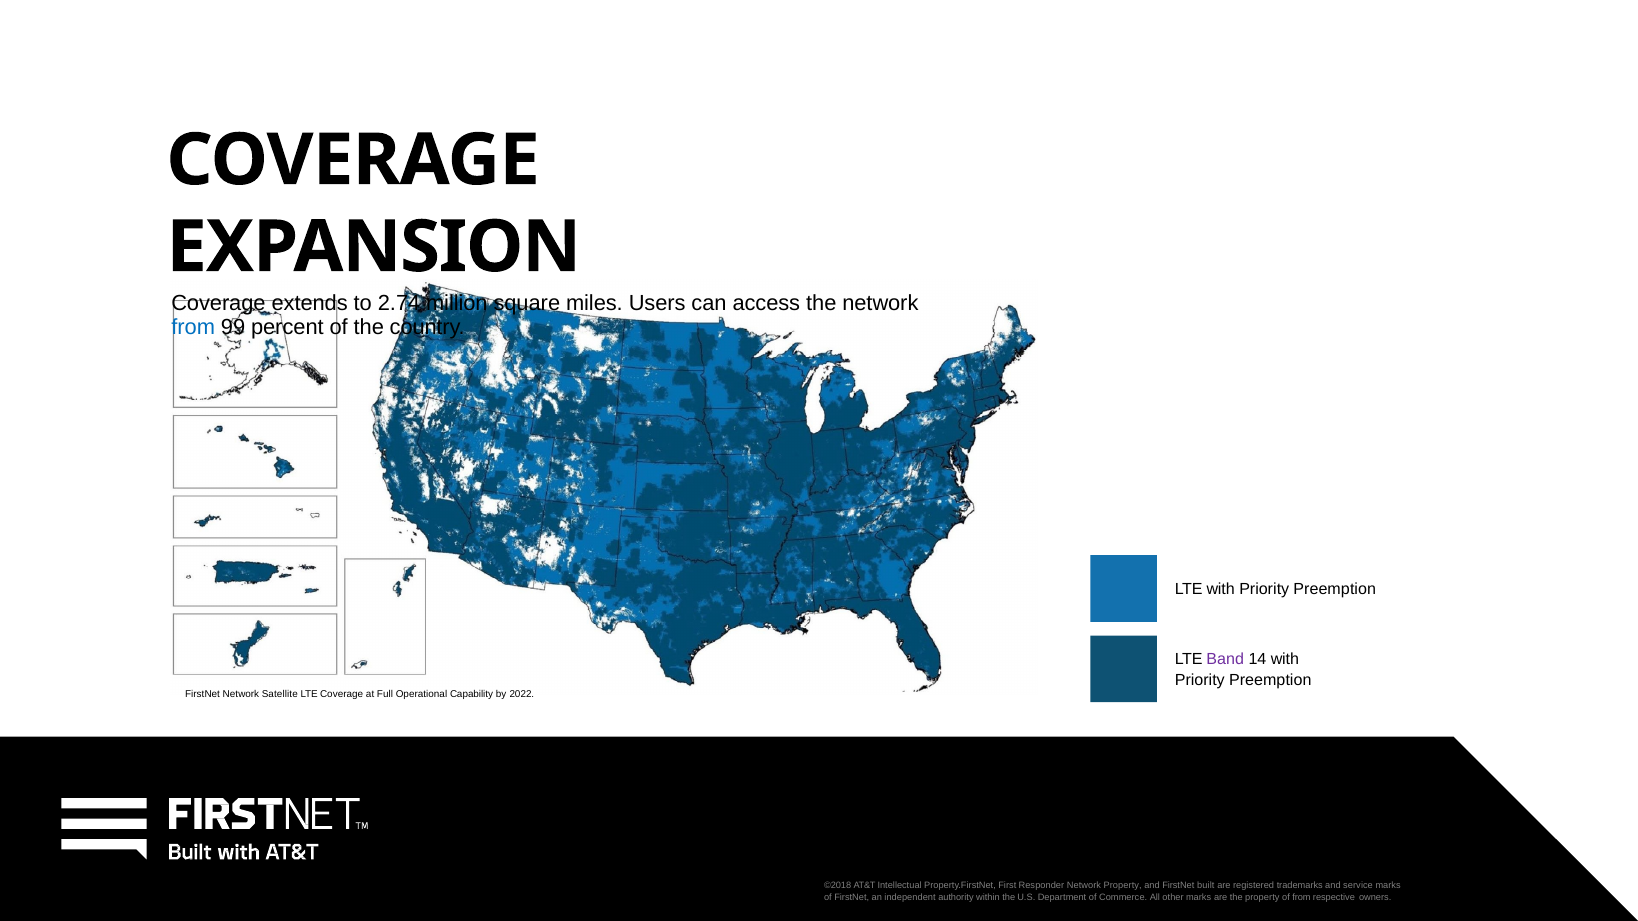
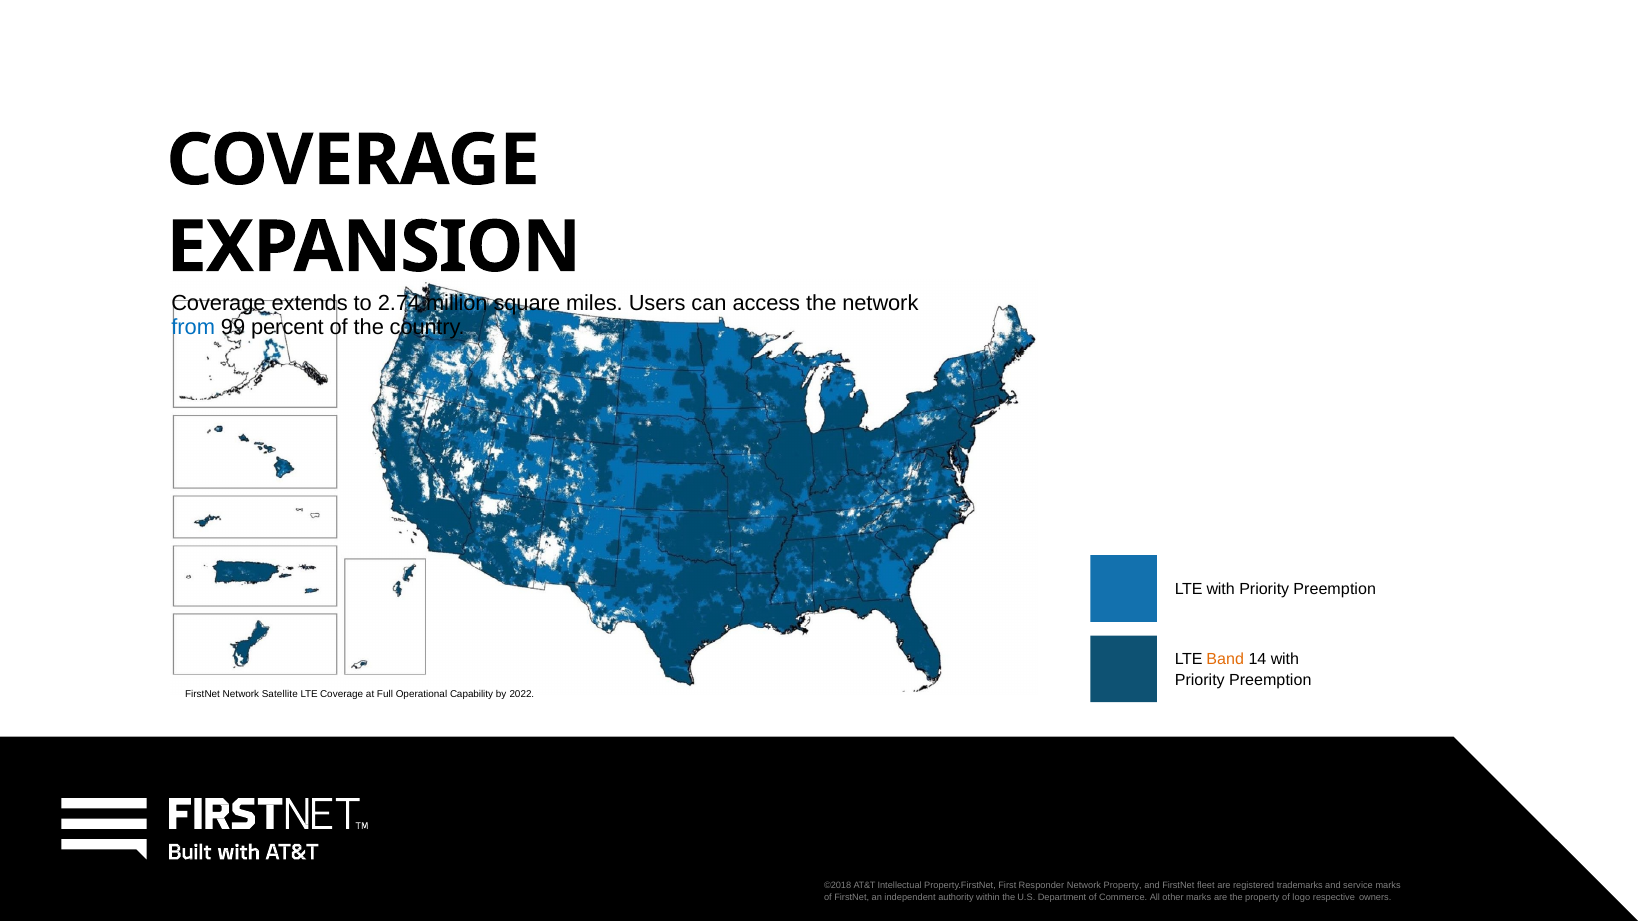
Band colour: purple -> orange
built: built -> fleet
of from: from -> logo
